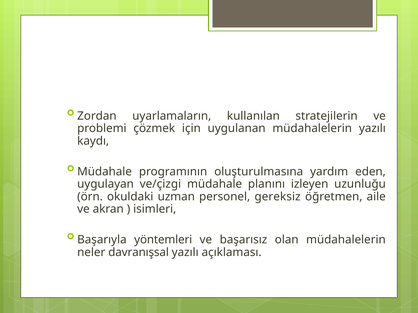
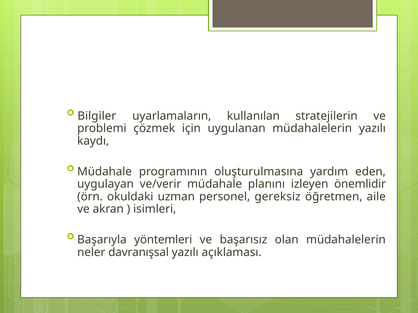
Zordan: Zordan -> Bilgiler
ve/çizgi: ve/çizgi -> ve/verir
uzunluğu: uzunluğu -> önemlidir
